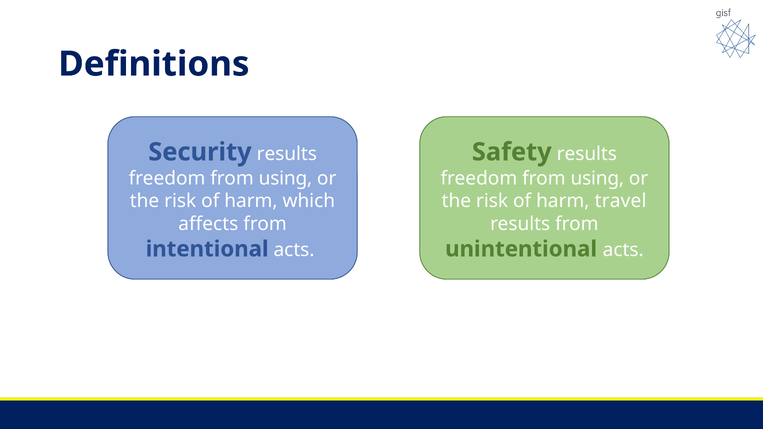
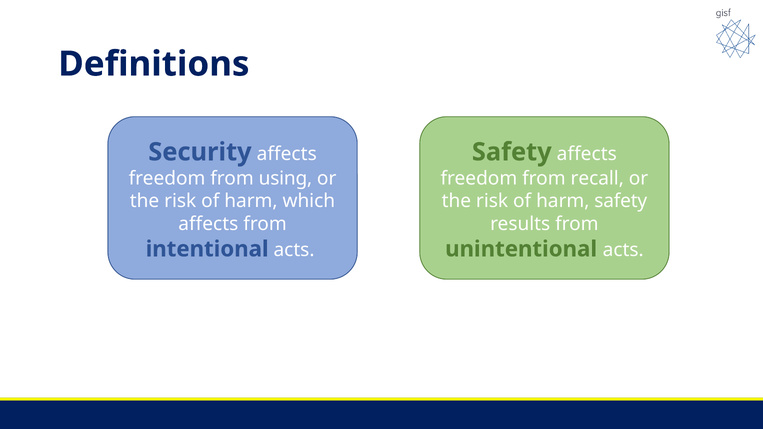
Security results: results -> affects
Safety results: results -> affects
using at (597, 178): using -> recall
harm travel: travel -> safety
